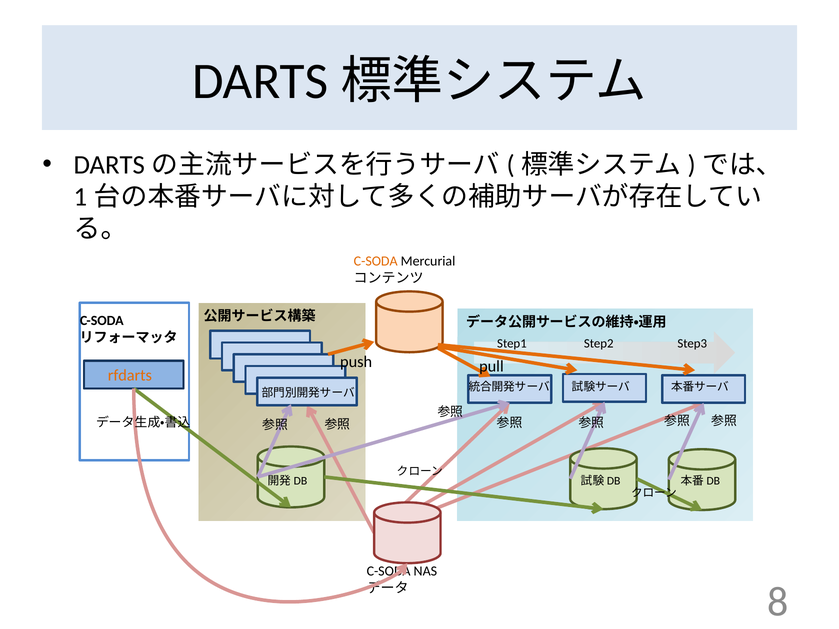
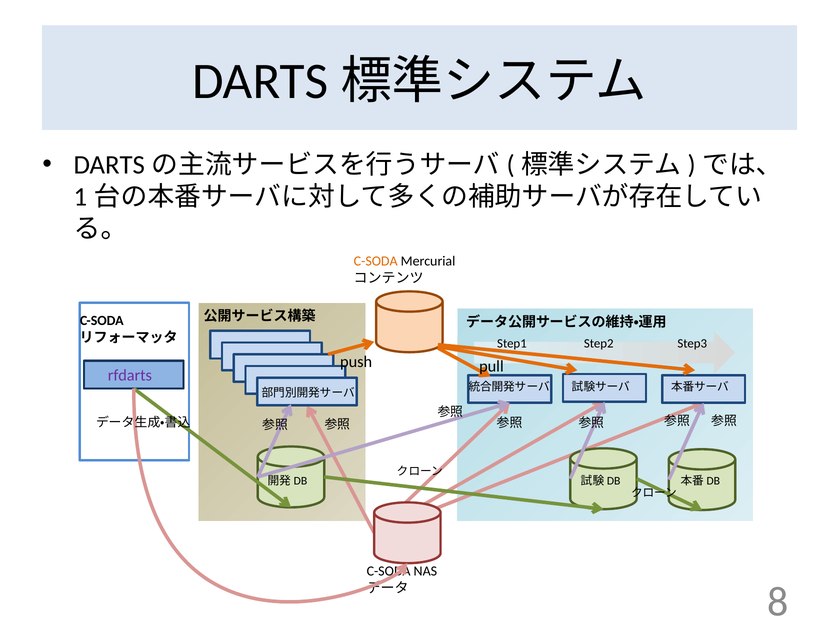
rfdarts colour: orange -> purple
